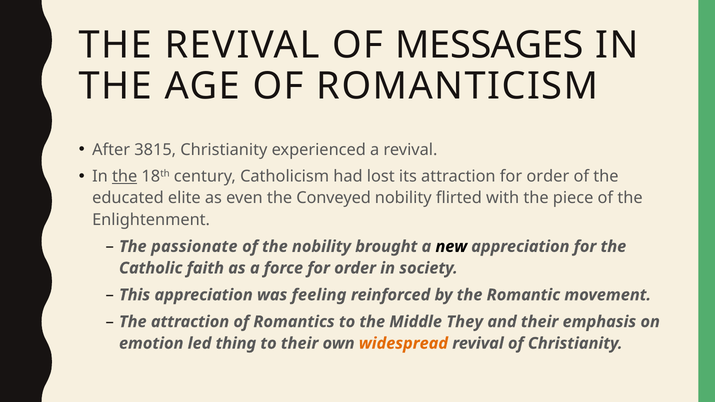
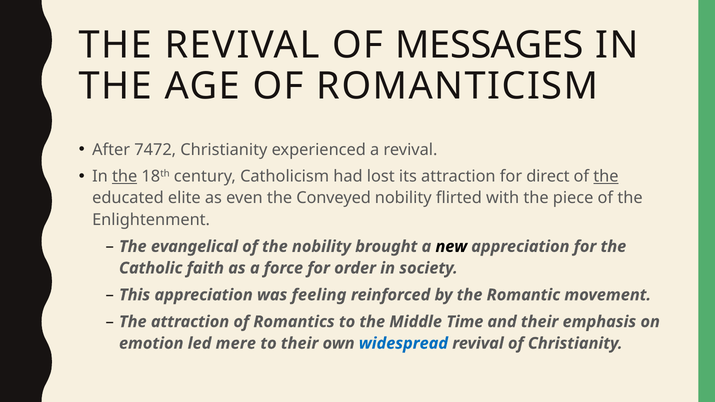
3815: 3815 -> 7472
attraction for order: order -> direct
the at (606, 177) underline: none -> present
passionate: passionate -> evangelical
They: They -> Time
thing: thing -> mere
widespread colour: orange -> blue
